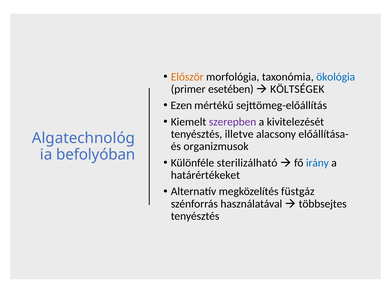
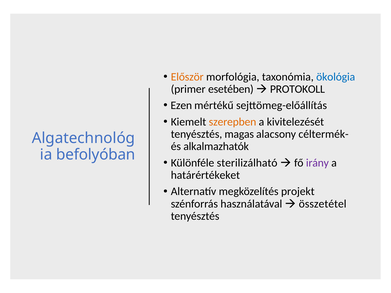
KÖLTSÉGEK: KÖLTSÉGEK -> PROTOKOLL
szerepben colour: purple -> orange
illetve: illetve -> magas
előállítása-: előállítása- -> céltermék-
organizmusok: organizmusok -> alkalmazhatók
irány colour: blue -> purple
füstgáz: füstgáz -> projekt
többsejtes: többsejtes -> összetétel
